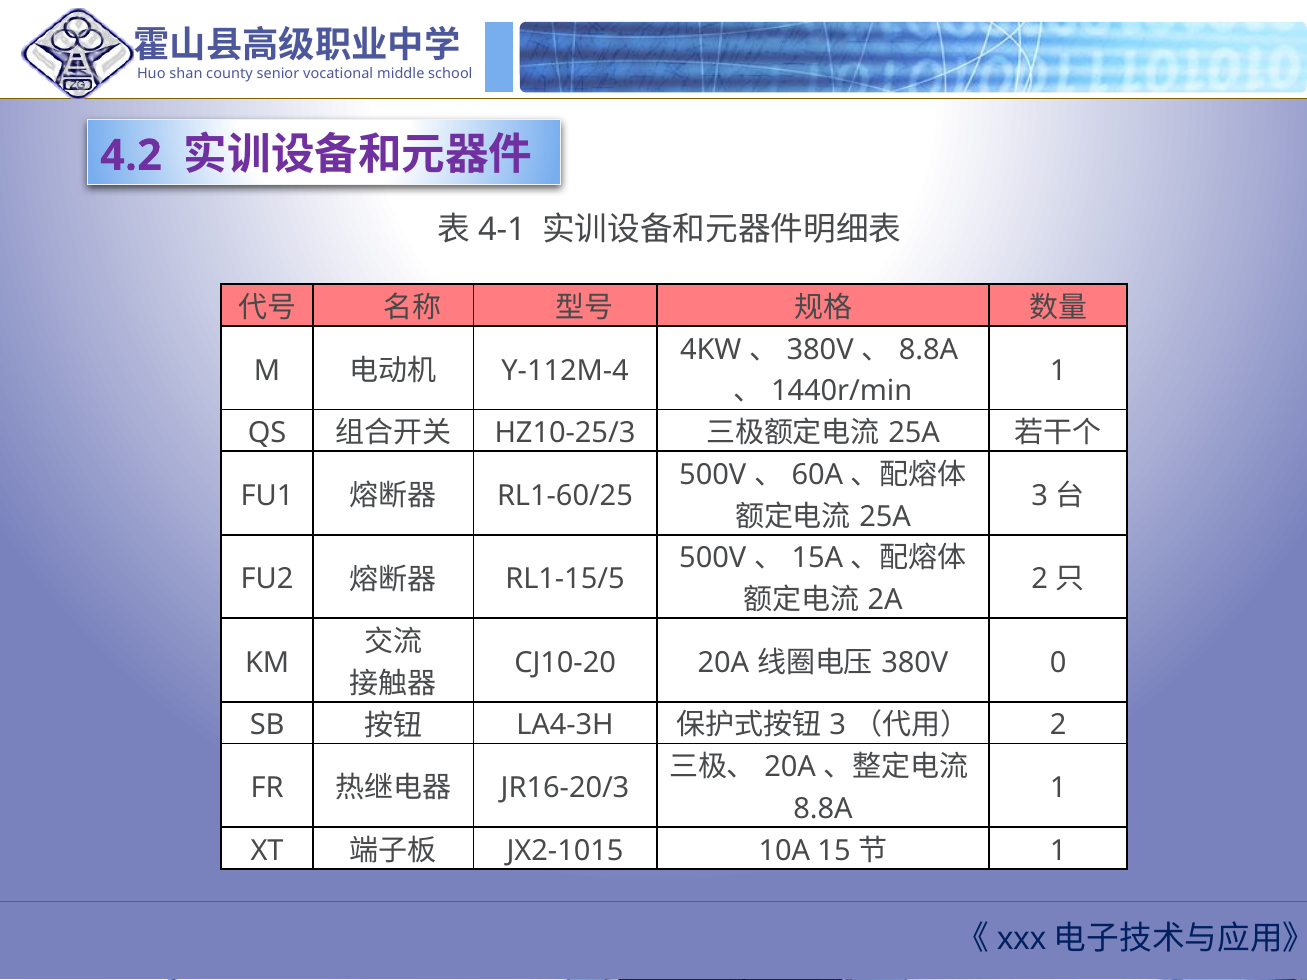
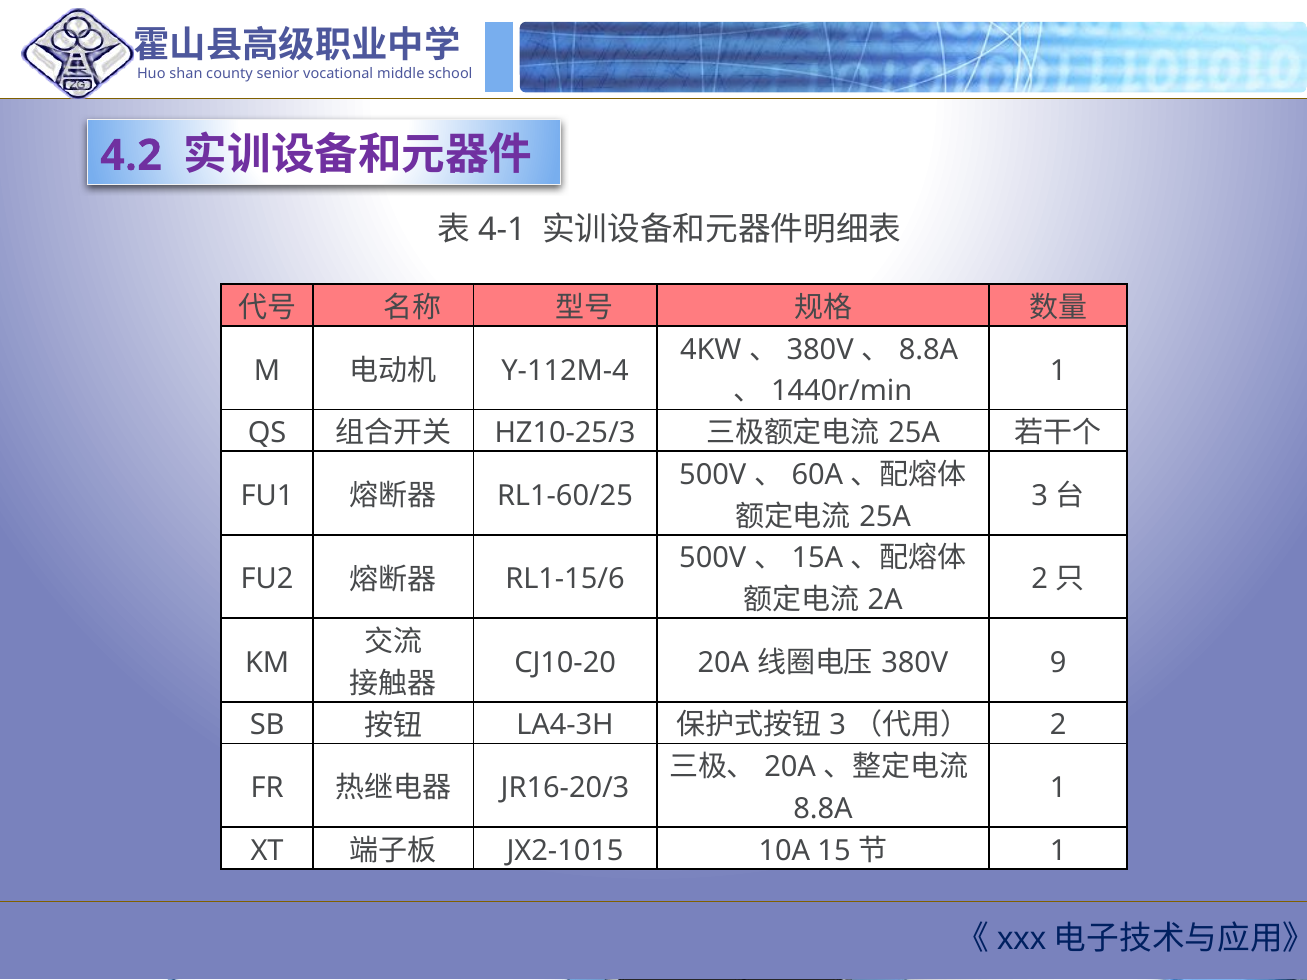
RL1-15/5: RL1-15/5 -> RL1-15/6
0: 0 -> 9
